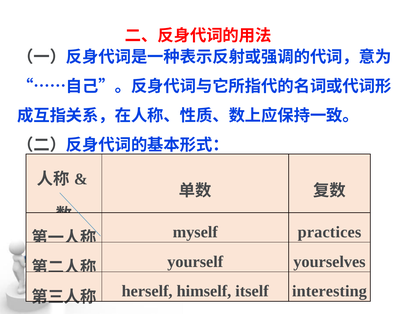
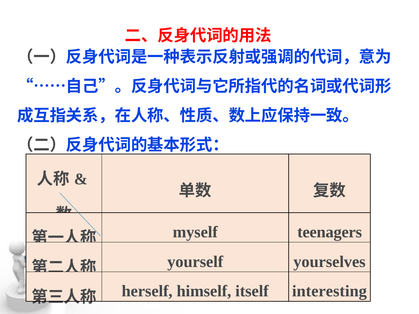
practices: practices -> teenagers
